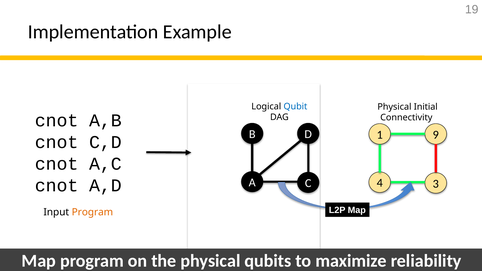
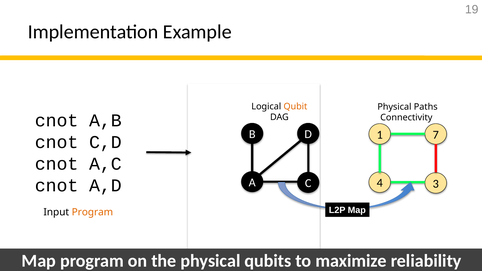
Qubit colour: blue -> orange
Initial: Initial -> Paths
9: 9 -> 7
